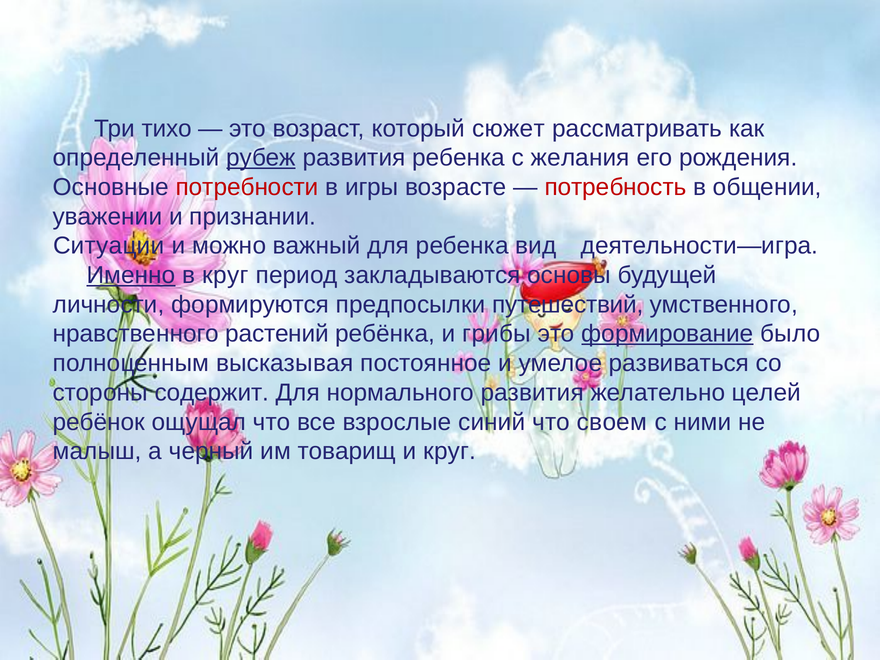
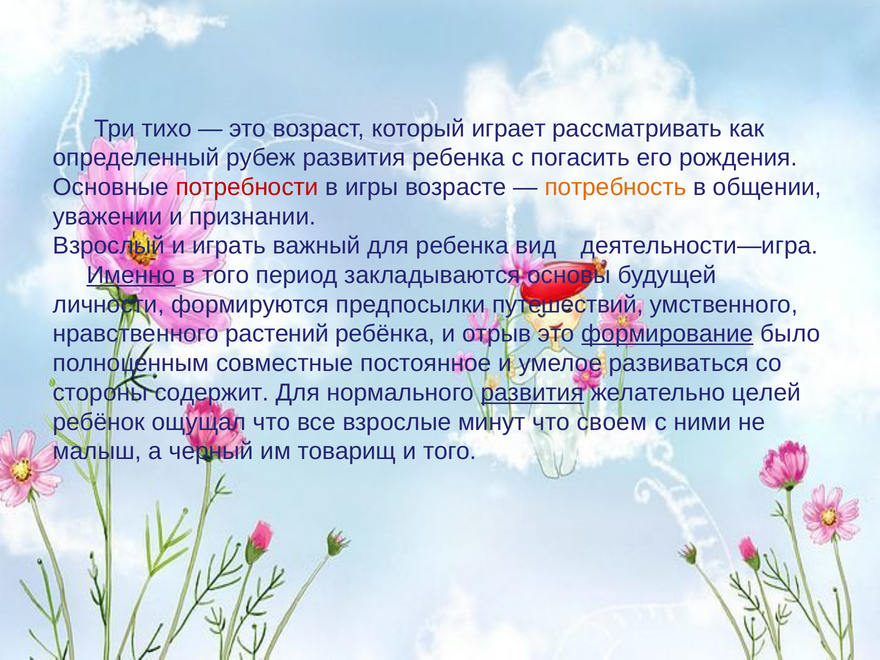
сюжет: сюжет -> играет
рубеж underline: present -> none
желания: желания -> погасить
потребность colour: red -> orange
Ситуации: Ситуации -> Взрослый
можно: можно -> играть
в круг: круг -> того
грибы: грибы -> отрыв
высказывая: высказывая -> совместные
развития at (532, 393) underline: none -> present
синий: синий -> минут
и круг: круг -> того
